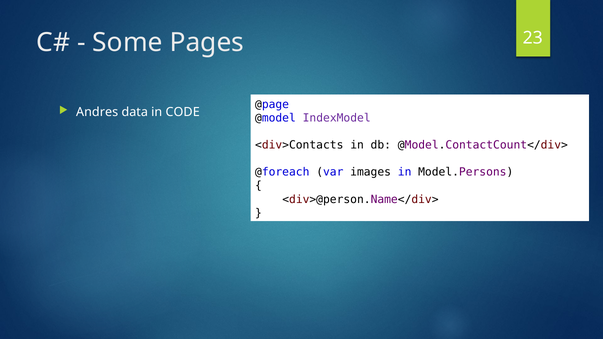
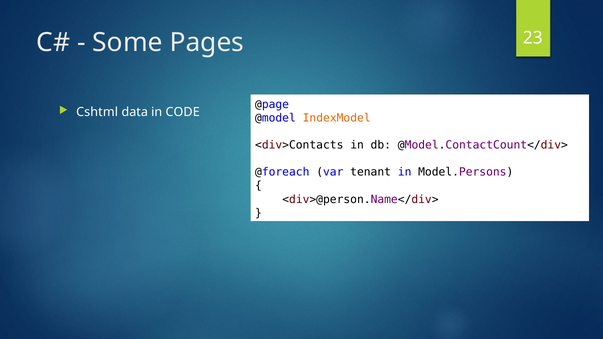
Andres: Andres -> Cshtml
IndexModel colour: purple -> orange
images: images -> tenant
